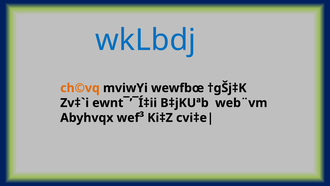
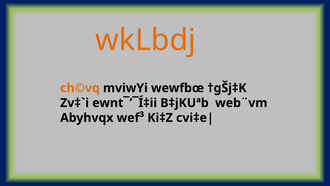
wkLbdj colour: blue -> orange
